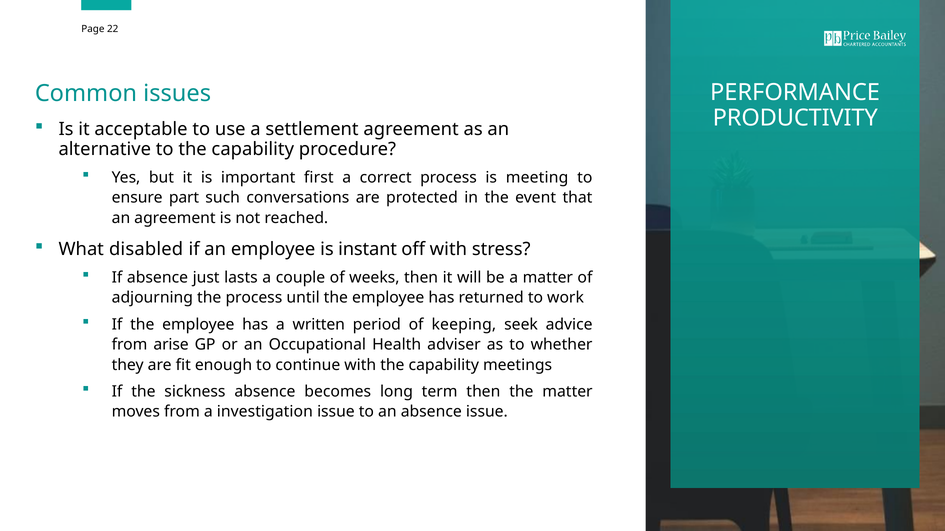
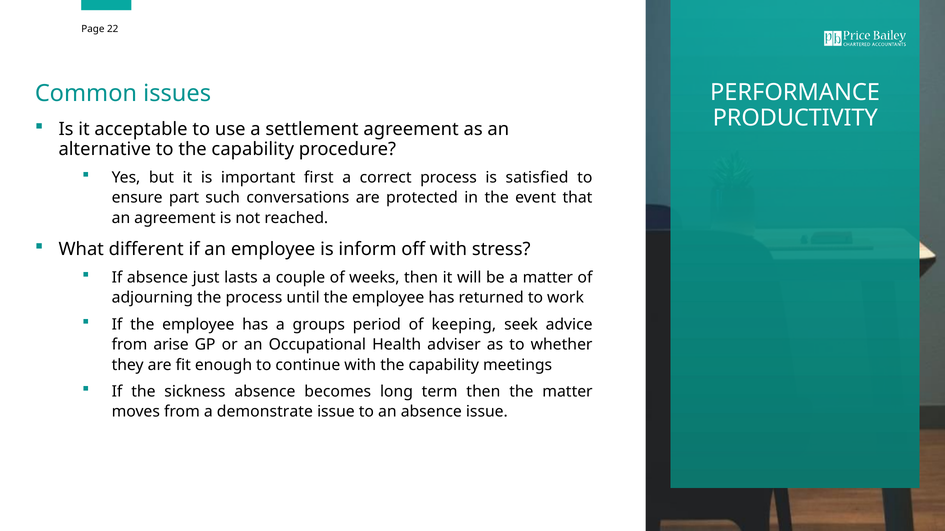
meeting: meeting -> satisfied
disabled: disabled -> different
instant: instant -> inform
written: written -> groups
investigation: investigation -> demonstrate
